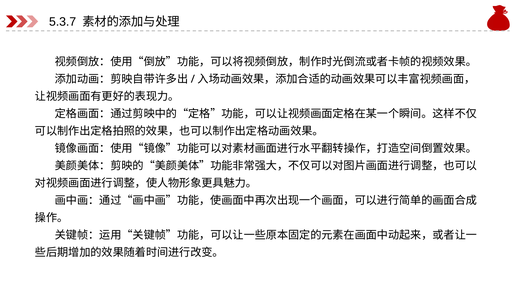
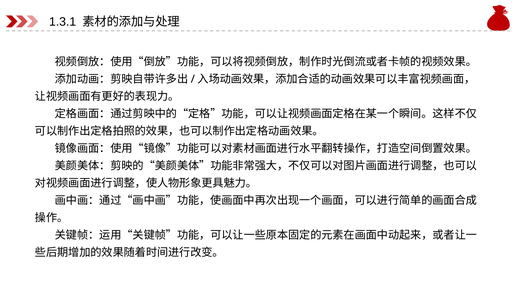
5.3.7: 5.3.7 -> 1.3.1
